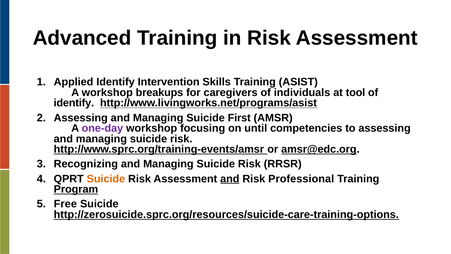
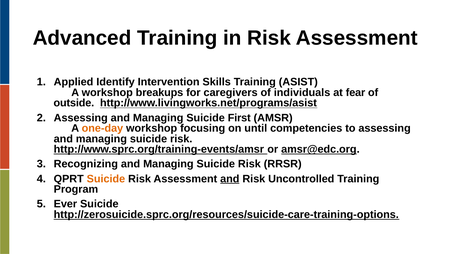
tool: tool -> fear
identify at (74, 103): identify -> outside
one-day colour: purple -> orange
Professional: Professional -> Uncontrolled
Program underline: present -> none
Free: Free -> Ever
